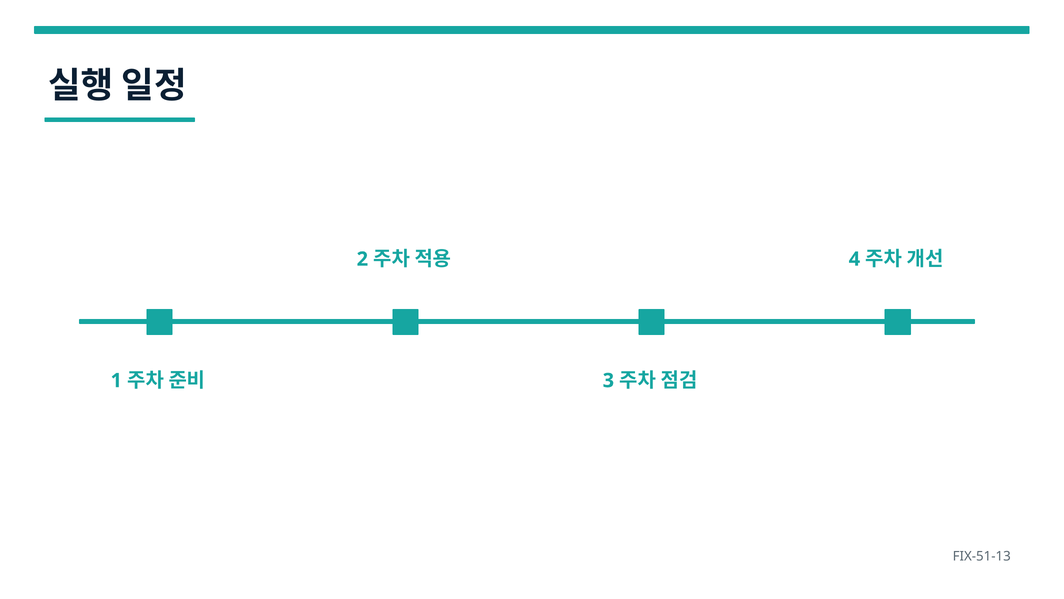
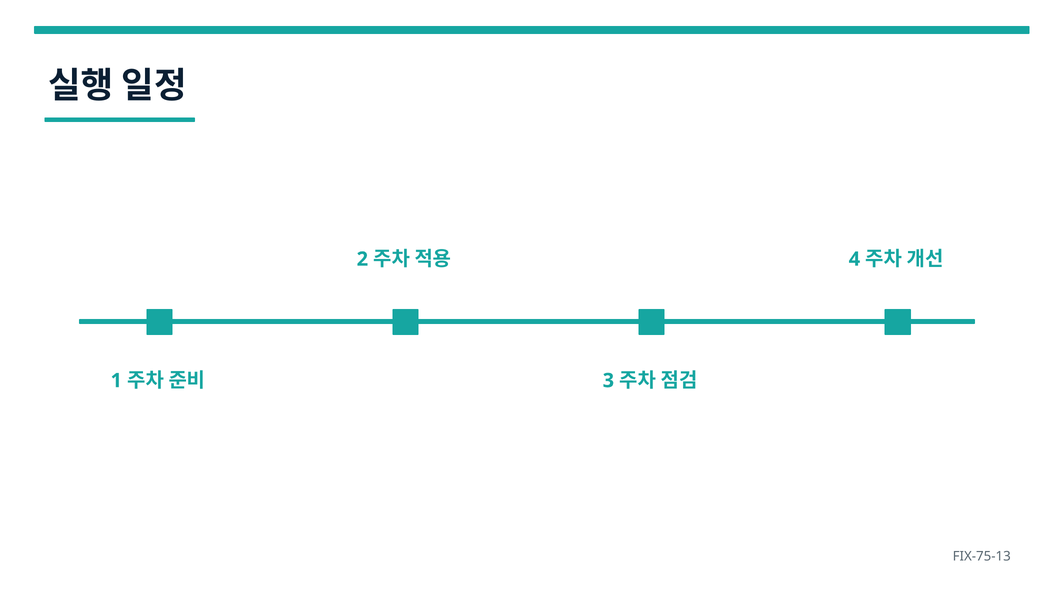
FIX-51-13: FIX-51-13 -> FIX-75-13
